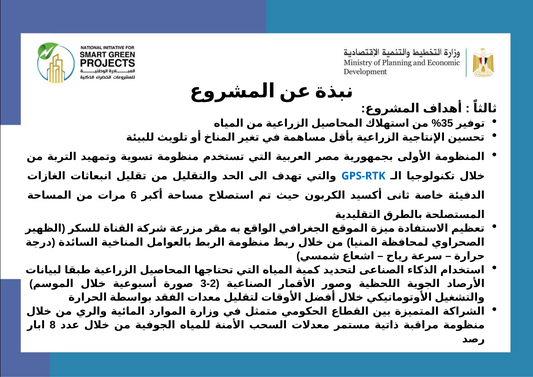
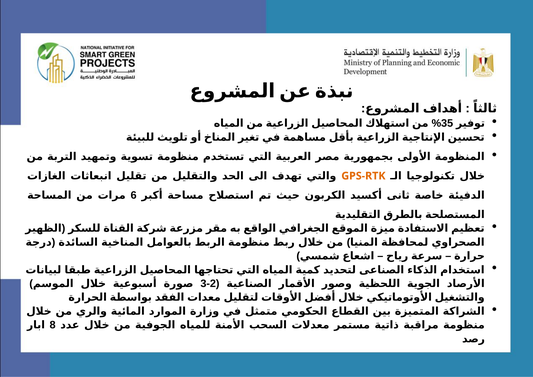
GPS-RTK colour: blue -> orange
